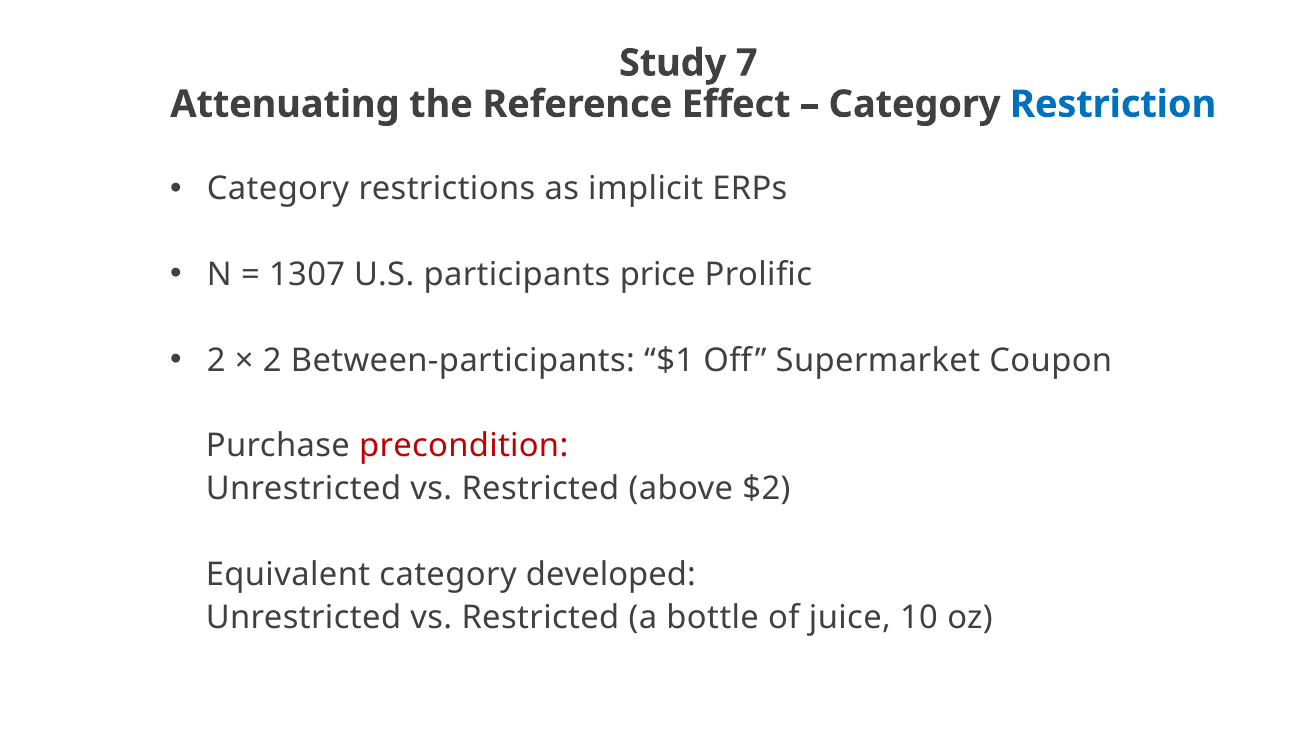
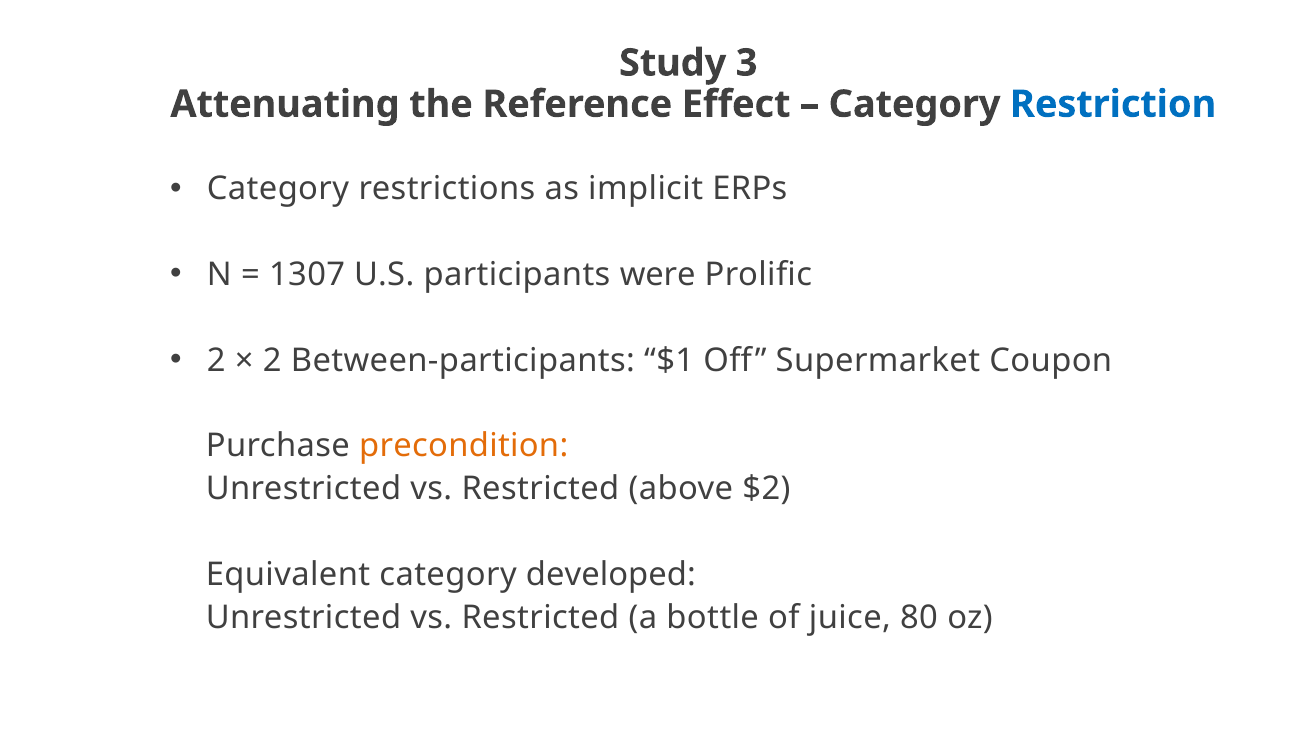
7: 7 -> 3
price: price -> were
precondition colour: red -> orange
10: 10 -> 80
